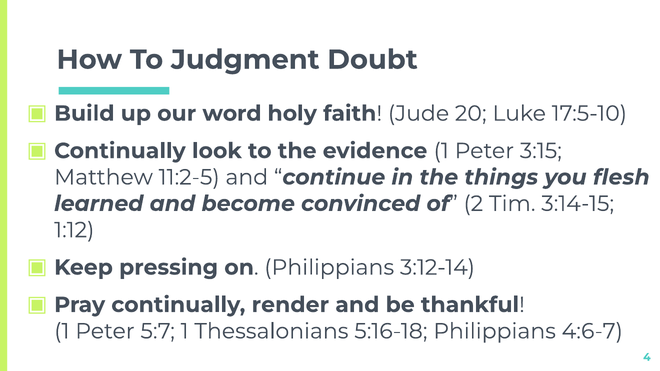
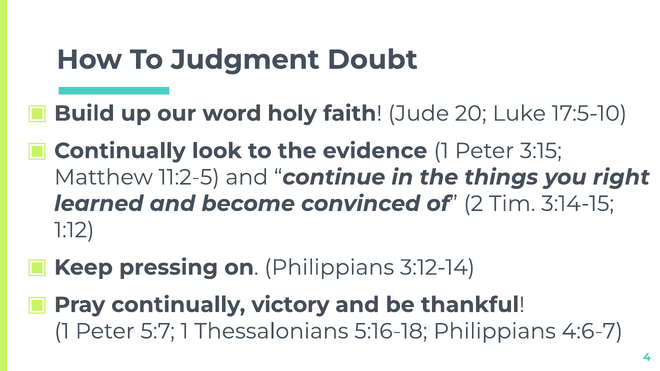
flesh: flesh -> right
render: render -> victory
